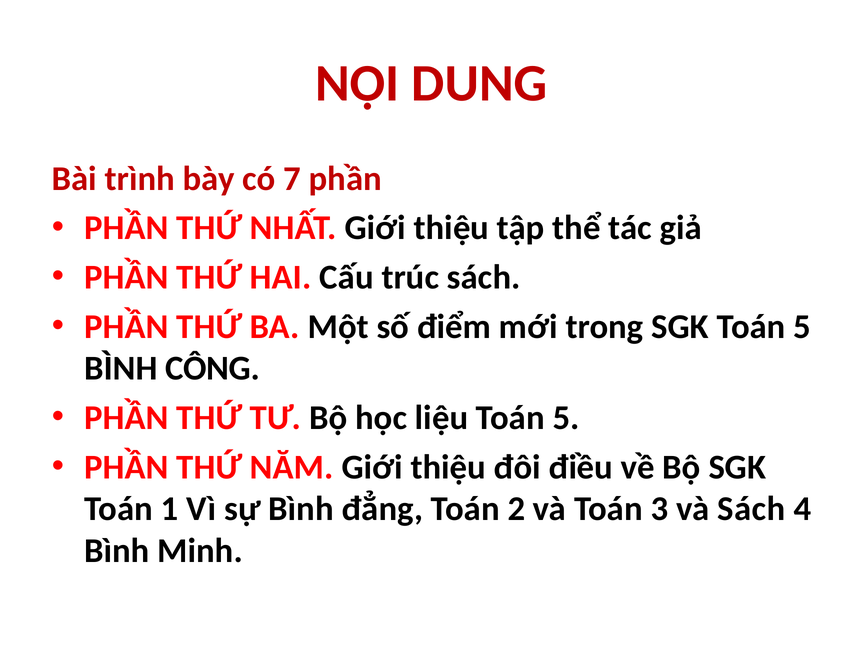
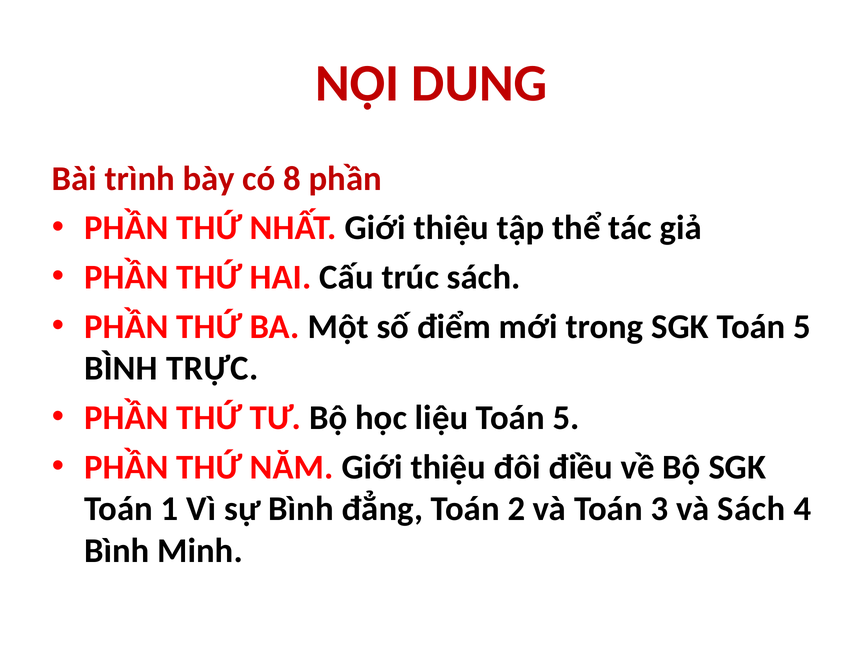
7: 7 -> 8
CÔNG: CÔNG -> TRỰC
